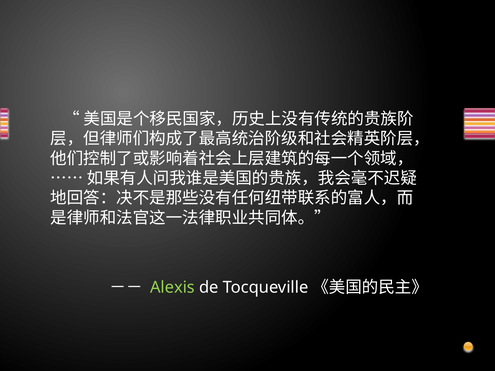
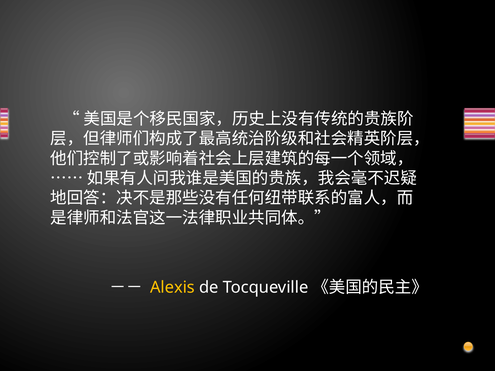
Alexis colour: light green -> yellow
